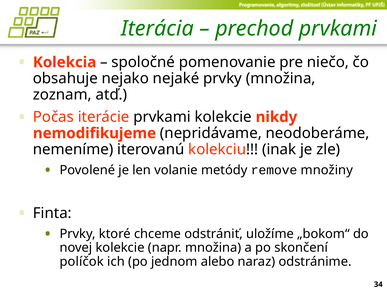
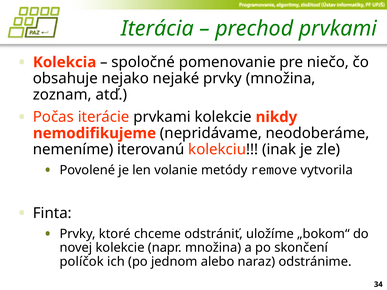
množiny: množiny -> vytvorila
